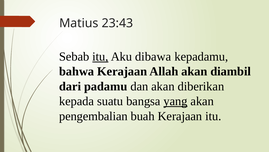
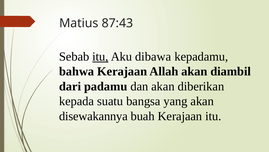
23:43: 23:43 -> 87:43
yang underline: present -> none
pengembalian: pengembalian -> disewakannya
